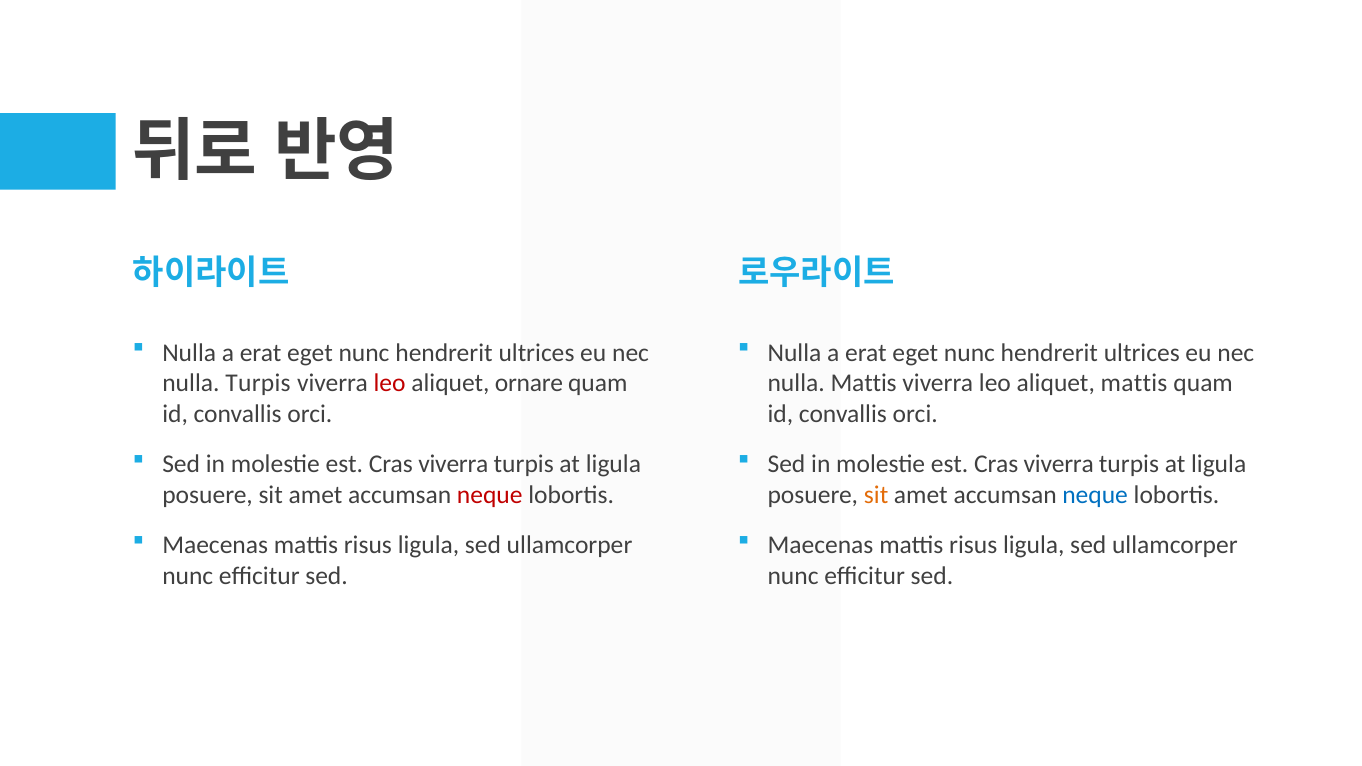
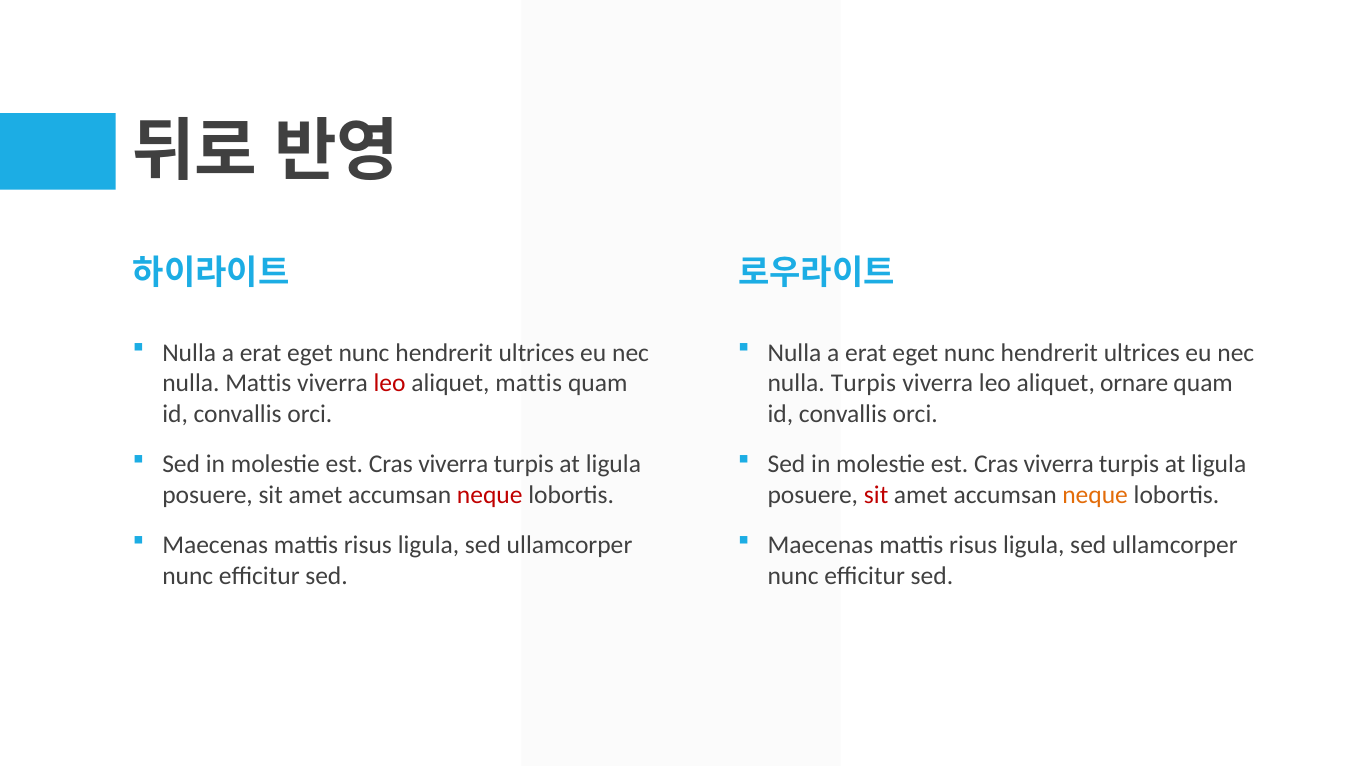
nulla Turpis: Turpis -> Mattis
aliquet ornare: ornare -> mattis
nulla Mattis: Mattis -> Turpis
aliquet mattis: mattis -> ornare
sit at (876, 495) colour: orange -> red
neque at (1095, 495) colour: blue -> orange
